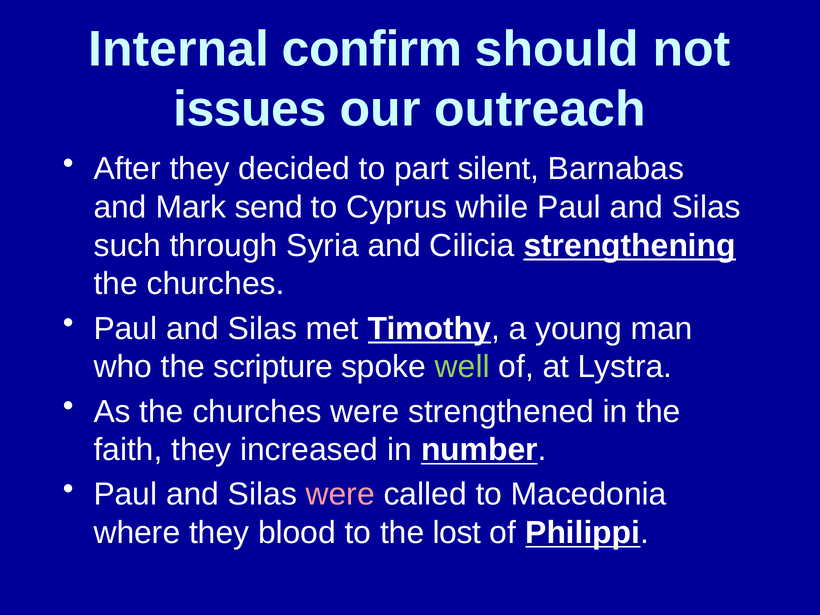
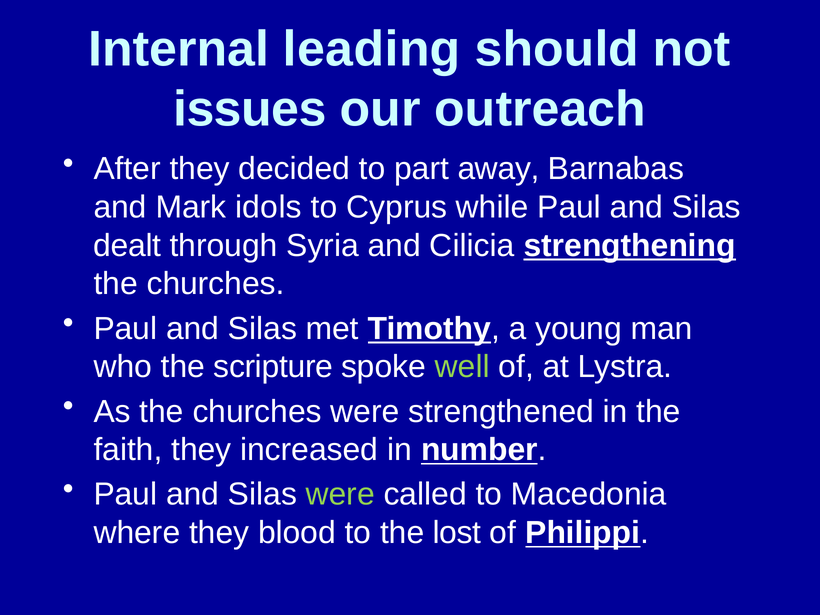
confirm: confirm -> leading
silent: silent -> away
send: send -> idols
such: such -> dealt
were at (340, 494) colour: pink -> light green
